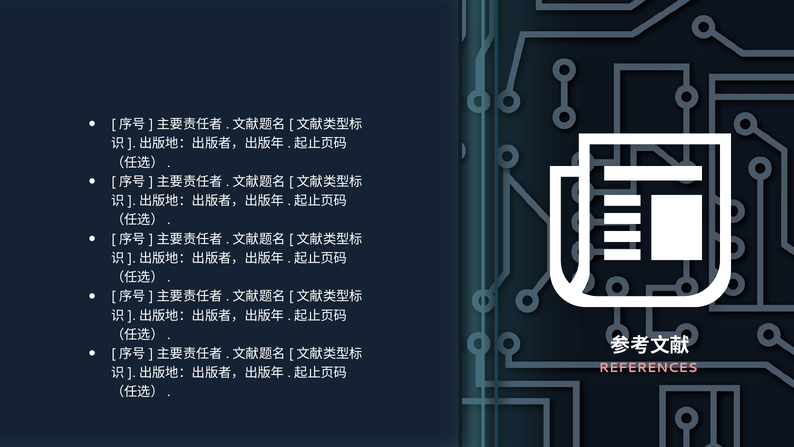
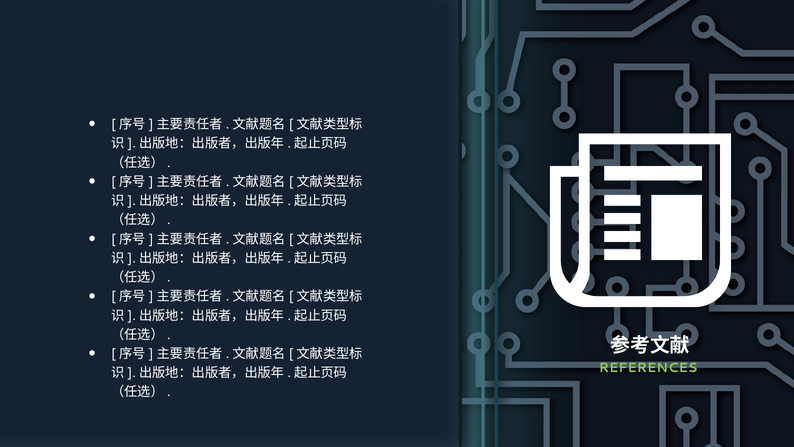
REFERENCES colour: pink -> light green
